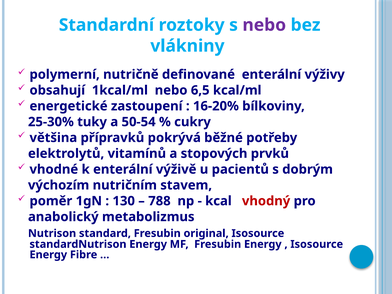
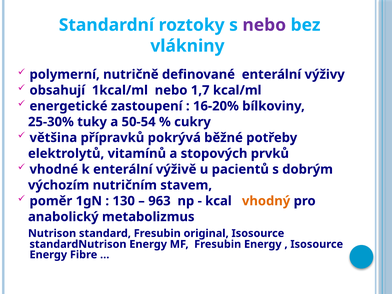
6,5: 6,5 -> 1,7
788: 788 -> 963
vhodný colour: red -> orange
